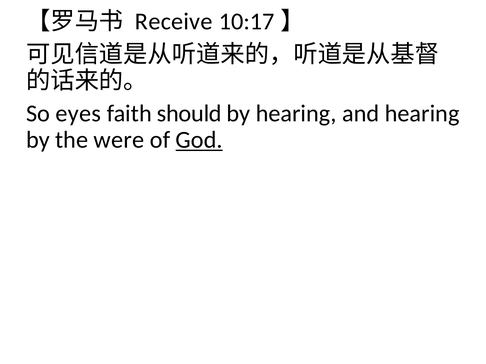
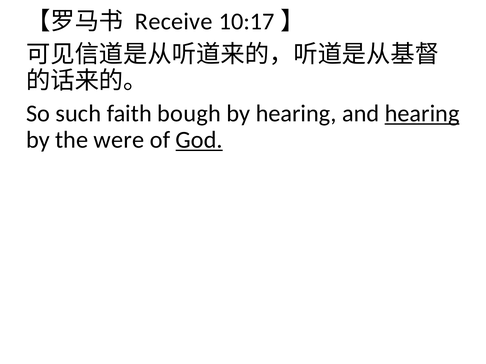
eyes: eyes -> such
should: should -> bough
hearing at (422, 114) underline: none -> present
